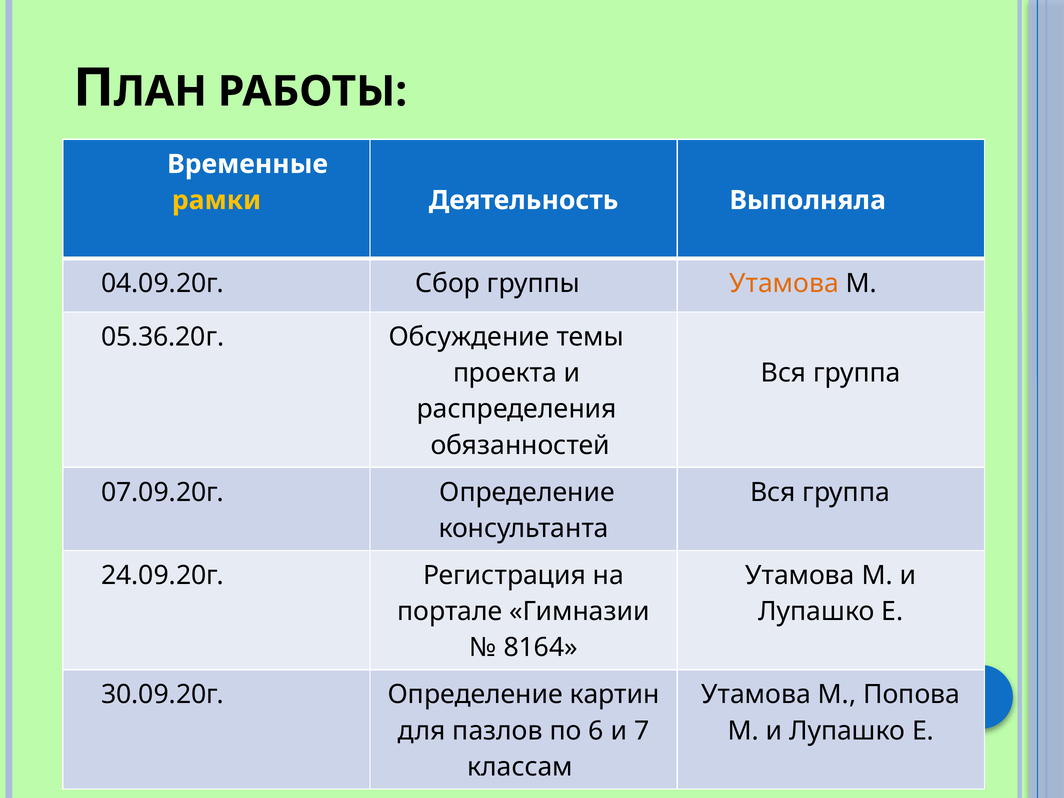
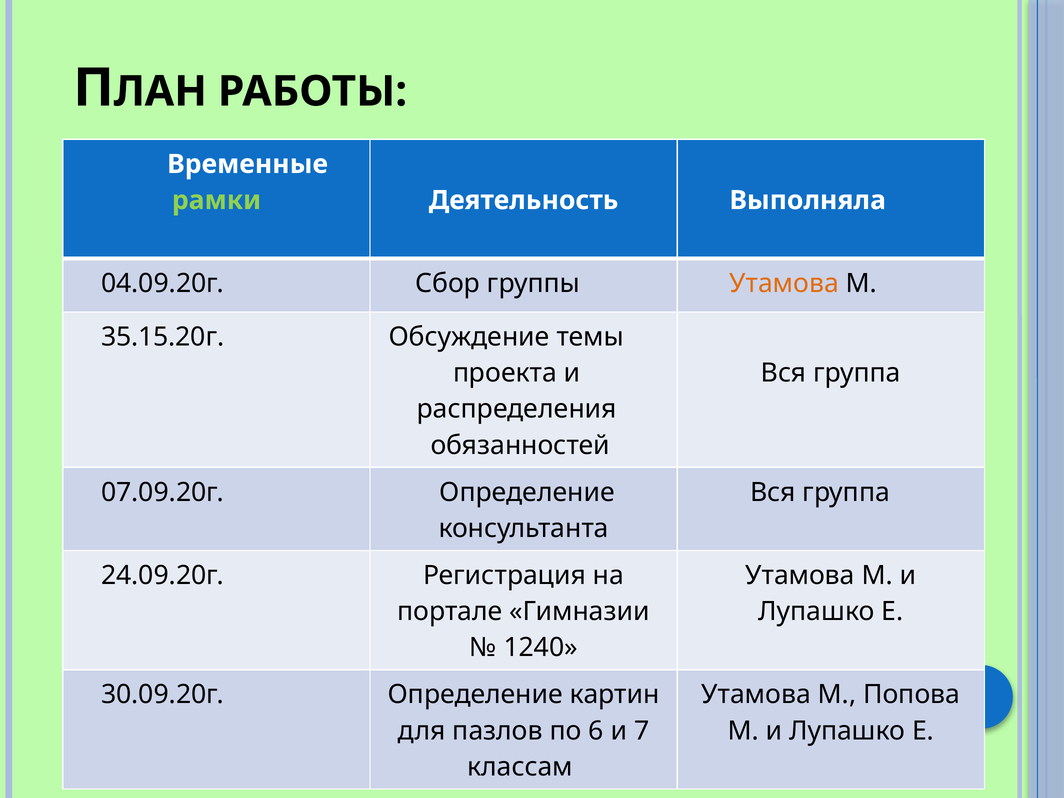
рамки colour: yellow -> light green
05.36.20г: 05.36.20г -> 35.15.20г
8164: 8164 -> 1240
